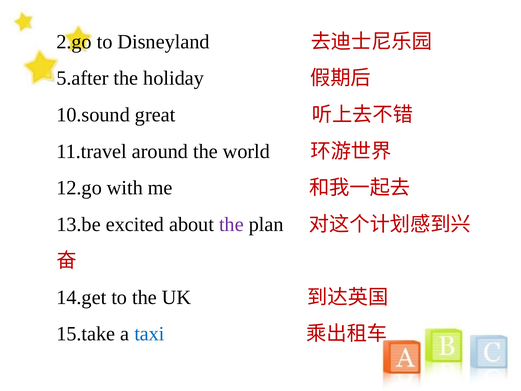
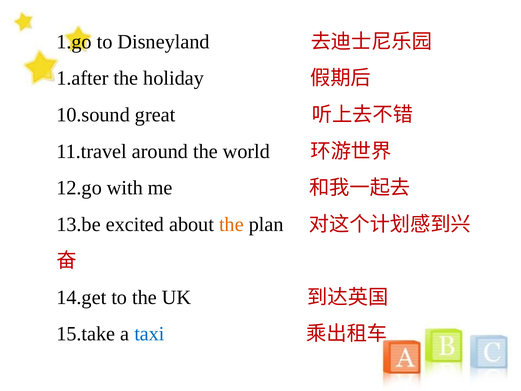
2.go: 2.go -> 1.go
5.after: 5.after -> 1.after
the at (231, 224) colour: purple -> orange
